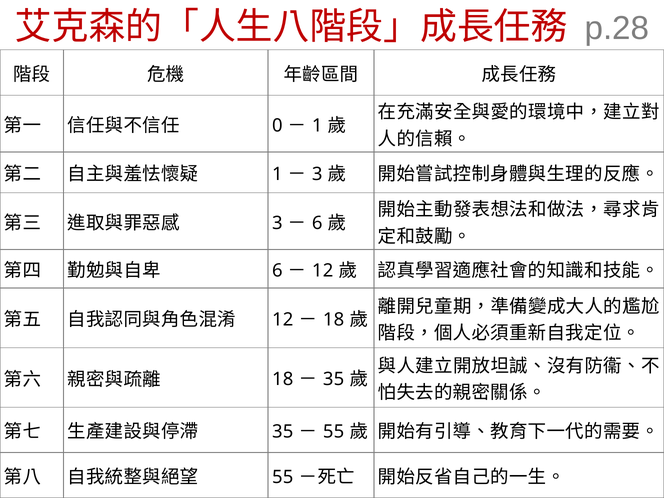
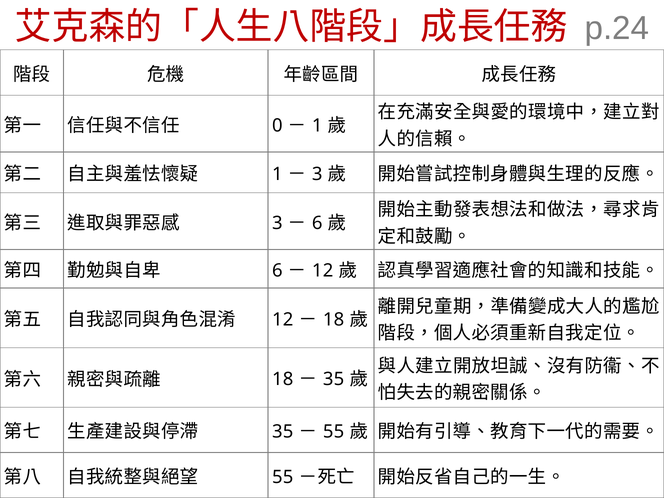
p.28: p.28 -> p.24
